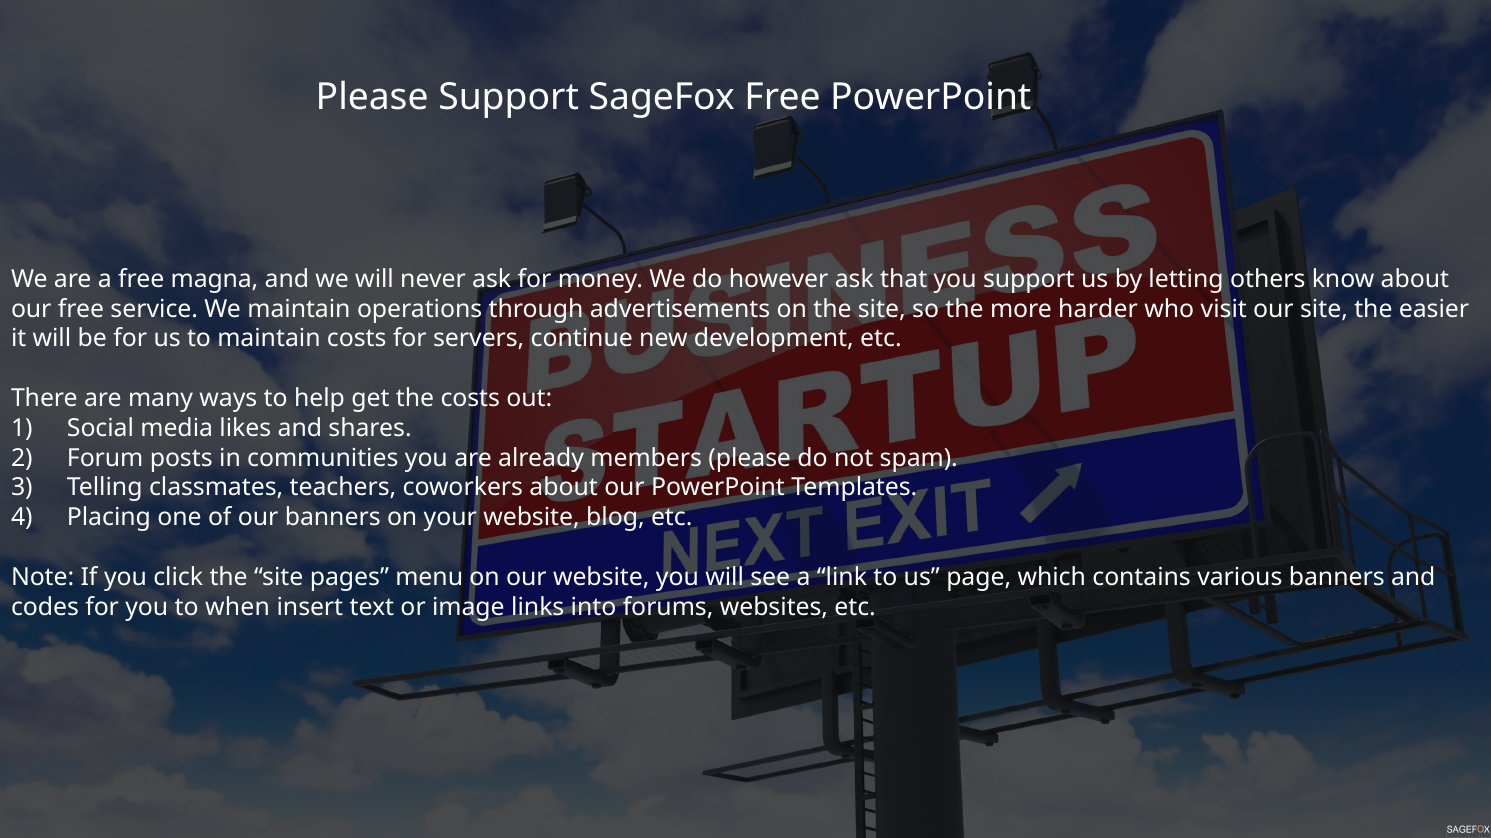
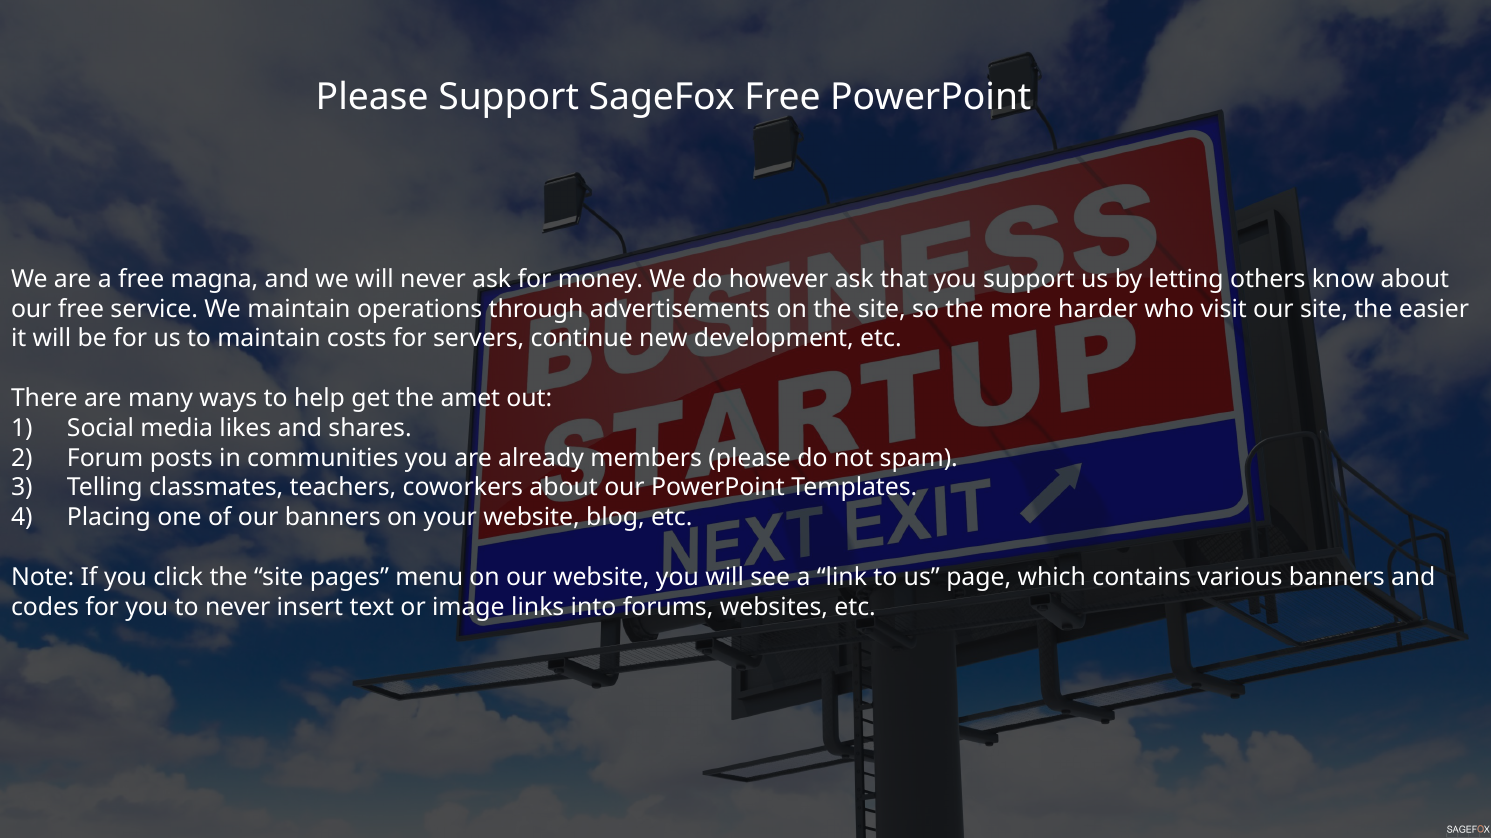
the costs: costs -> amet
to when: when -> never
